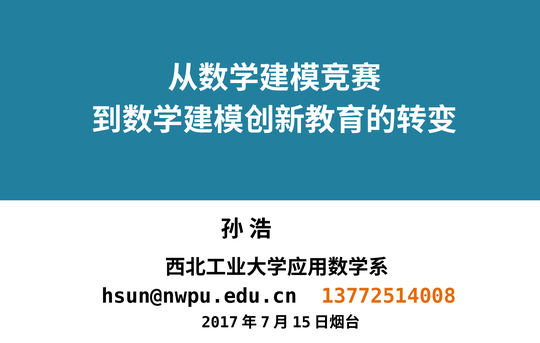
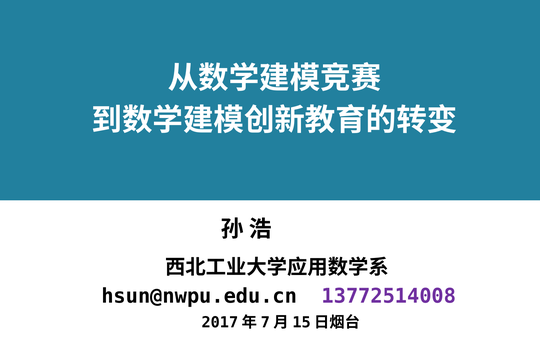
13772514008 colour: orange -> purple
